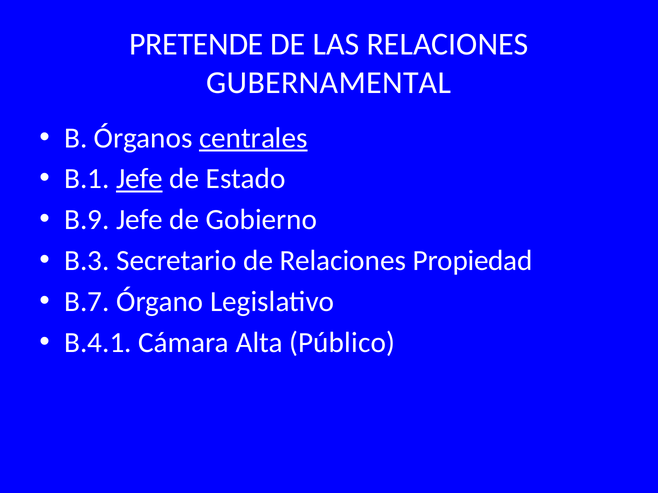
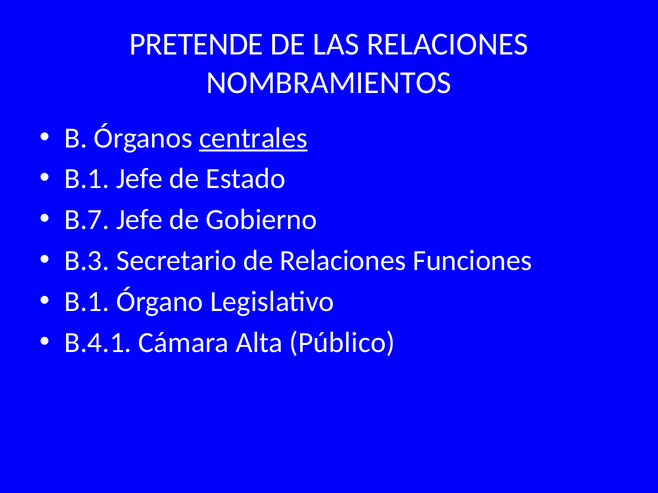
GUBERNAMENTAL: GUBERNAMENTAL -> NOMBRAMIENTOS
Jefe at (140, 179) underline: present -> none
B.9: B.9 -> B.7
Propiedad: Propiedad -> Funciones
B.7 at (87, 302): B.7 -> B.1
